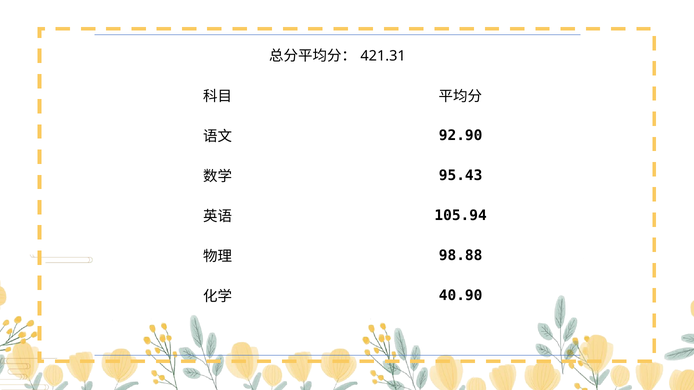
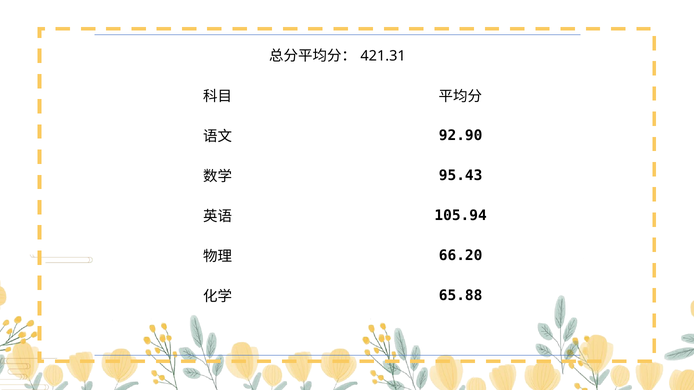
98.88: 98.88 -> 66.20
40.90: 40.90 -> 65.88
